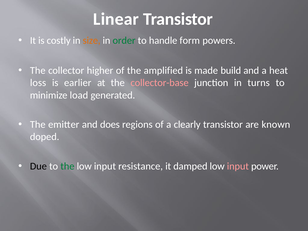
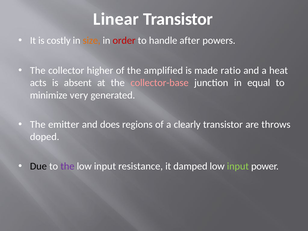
order colour: green -> red
form: form -> after
build: build -> ratio
loss: loss -> acts
earlier: earlier -> absent
turns: turns -> equal
load: load -> very
known: known -> throws
the at (67, 166) colour: green -> purple
input at (238, 166) colour: pink -> light green
